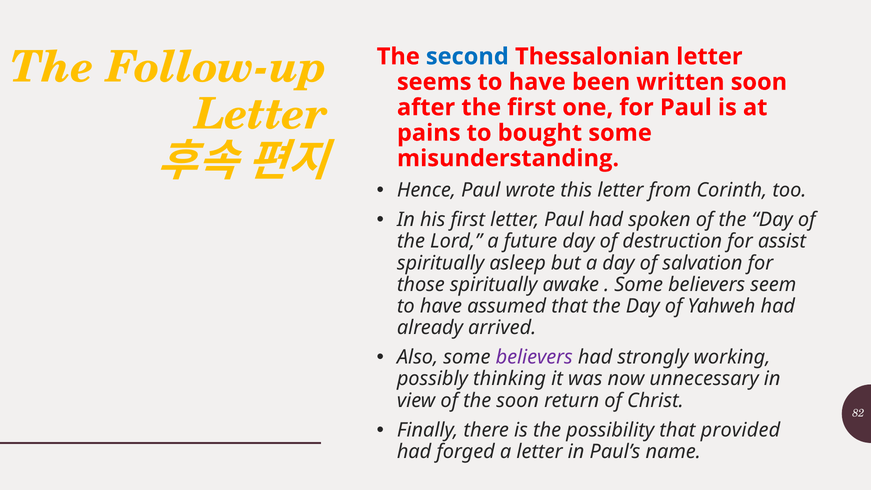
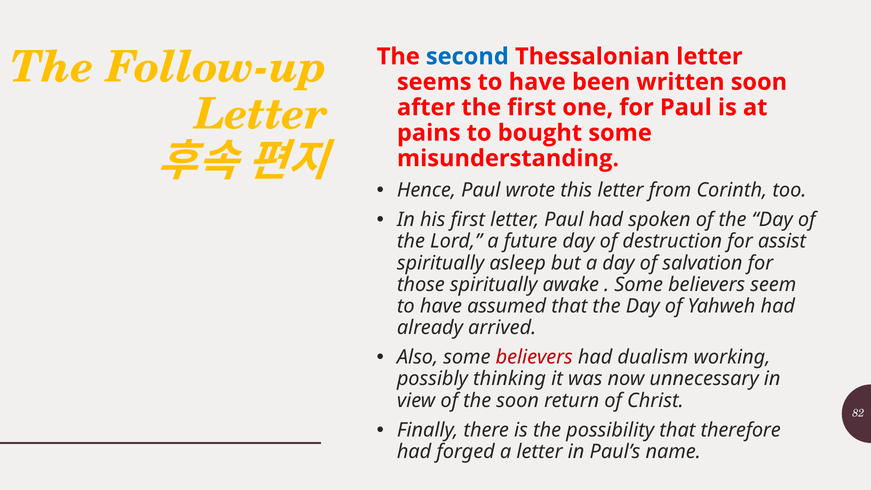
believers at (534, 357) colour: purple -> red
strongly: strongly -> dualism
provided: provided -> therefore
